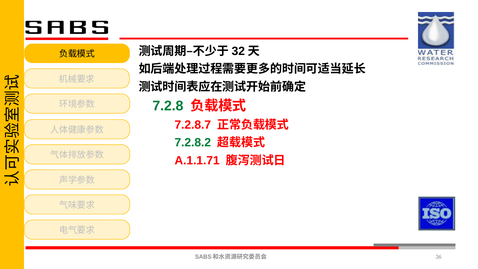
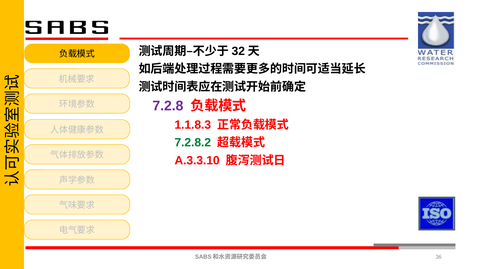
7.2.8 colour: green -> purple
7.2.8.7: 7.2.8.7 -> 1.1.8.3
A.1.1.71: A.1.1.71 -> A.3.3.10
